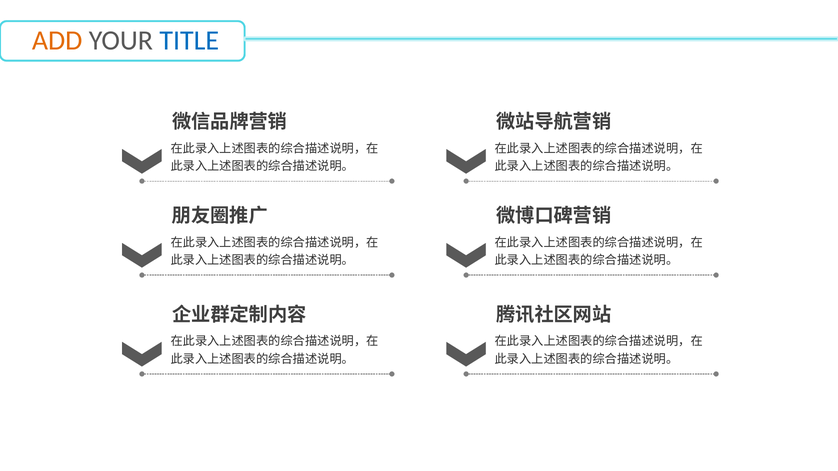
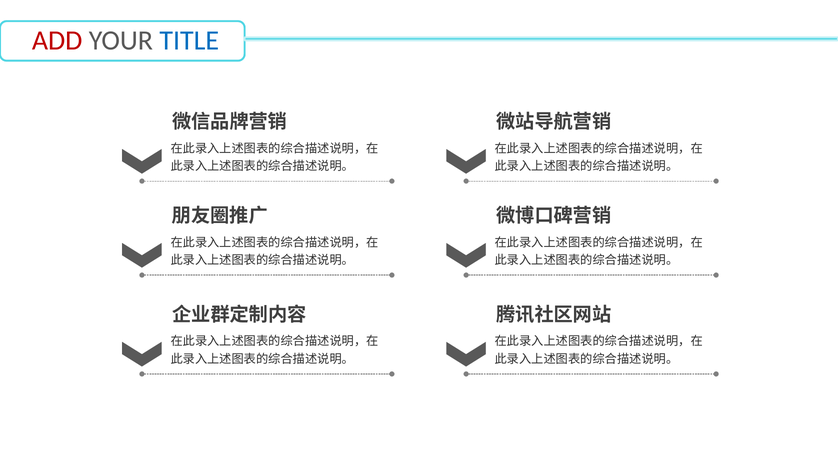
ADD colour: orange -> red
